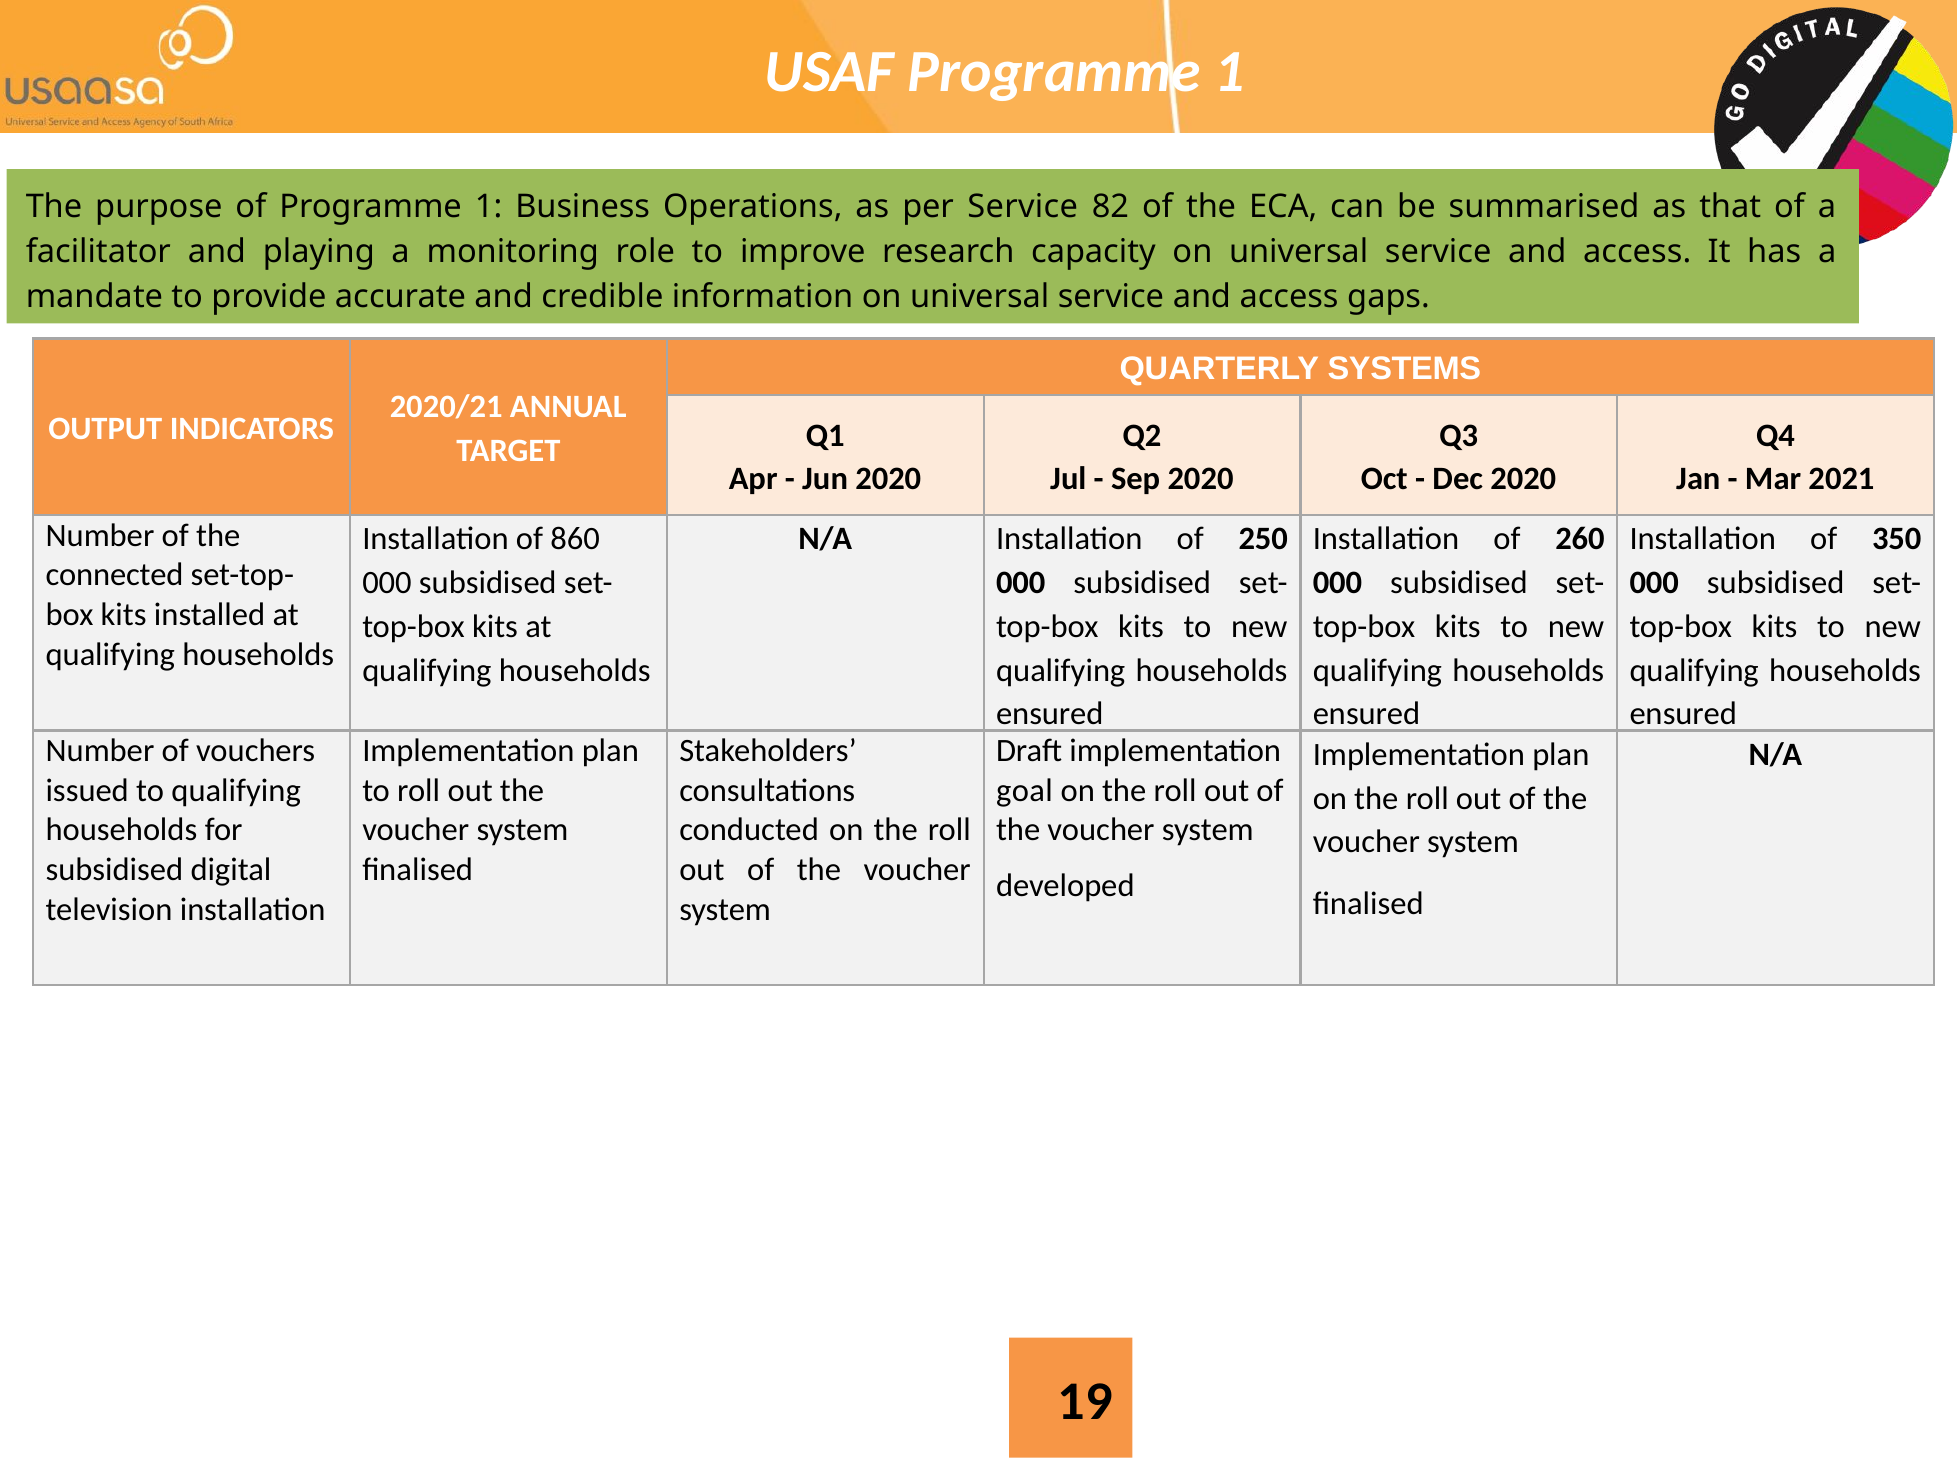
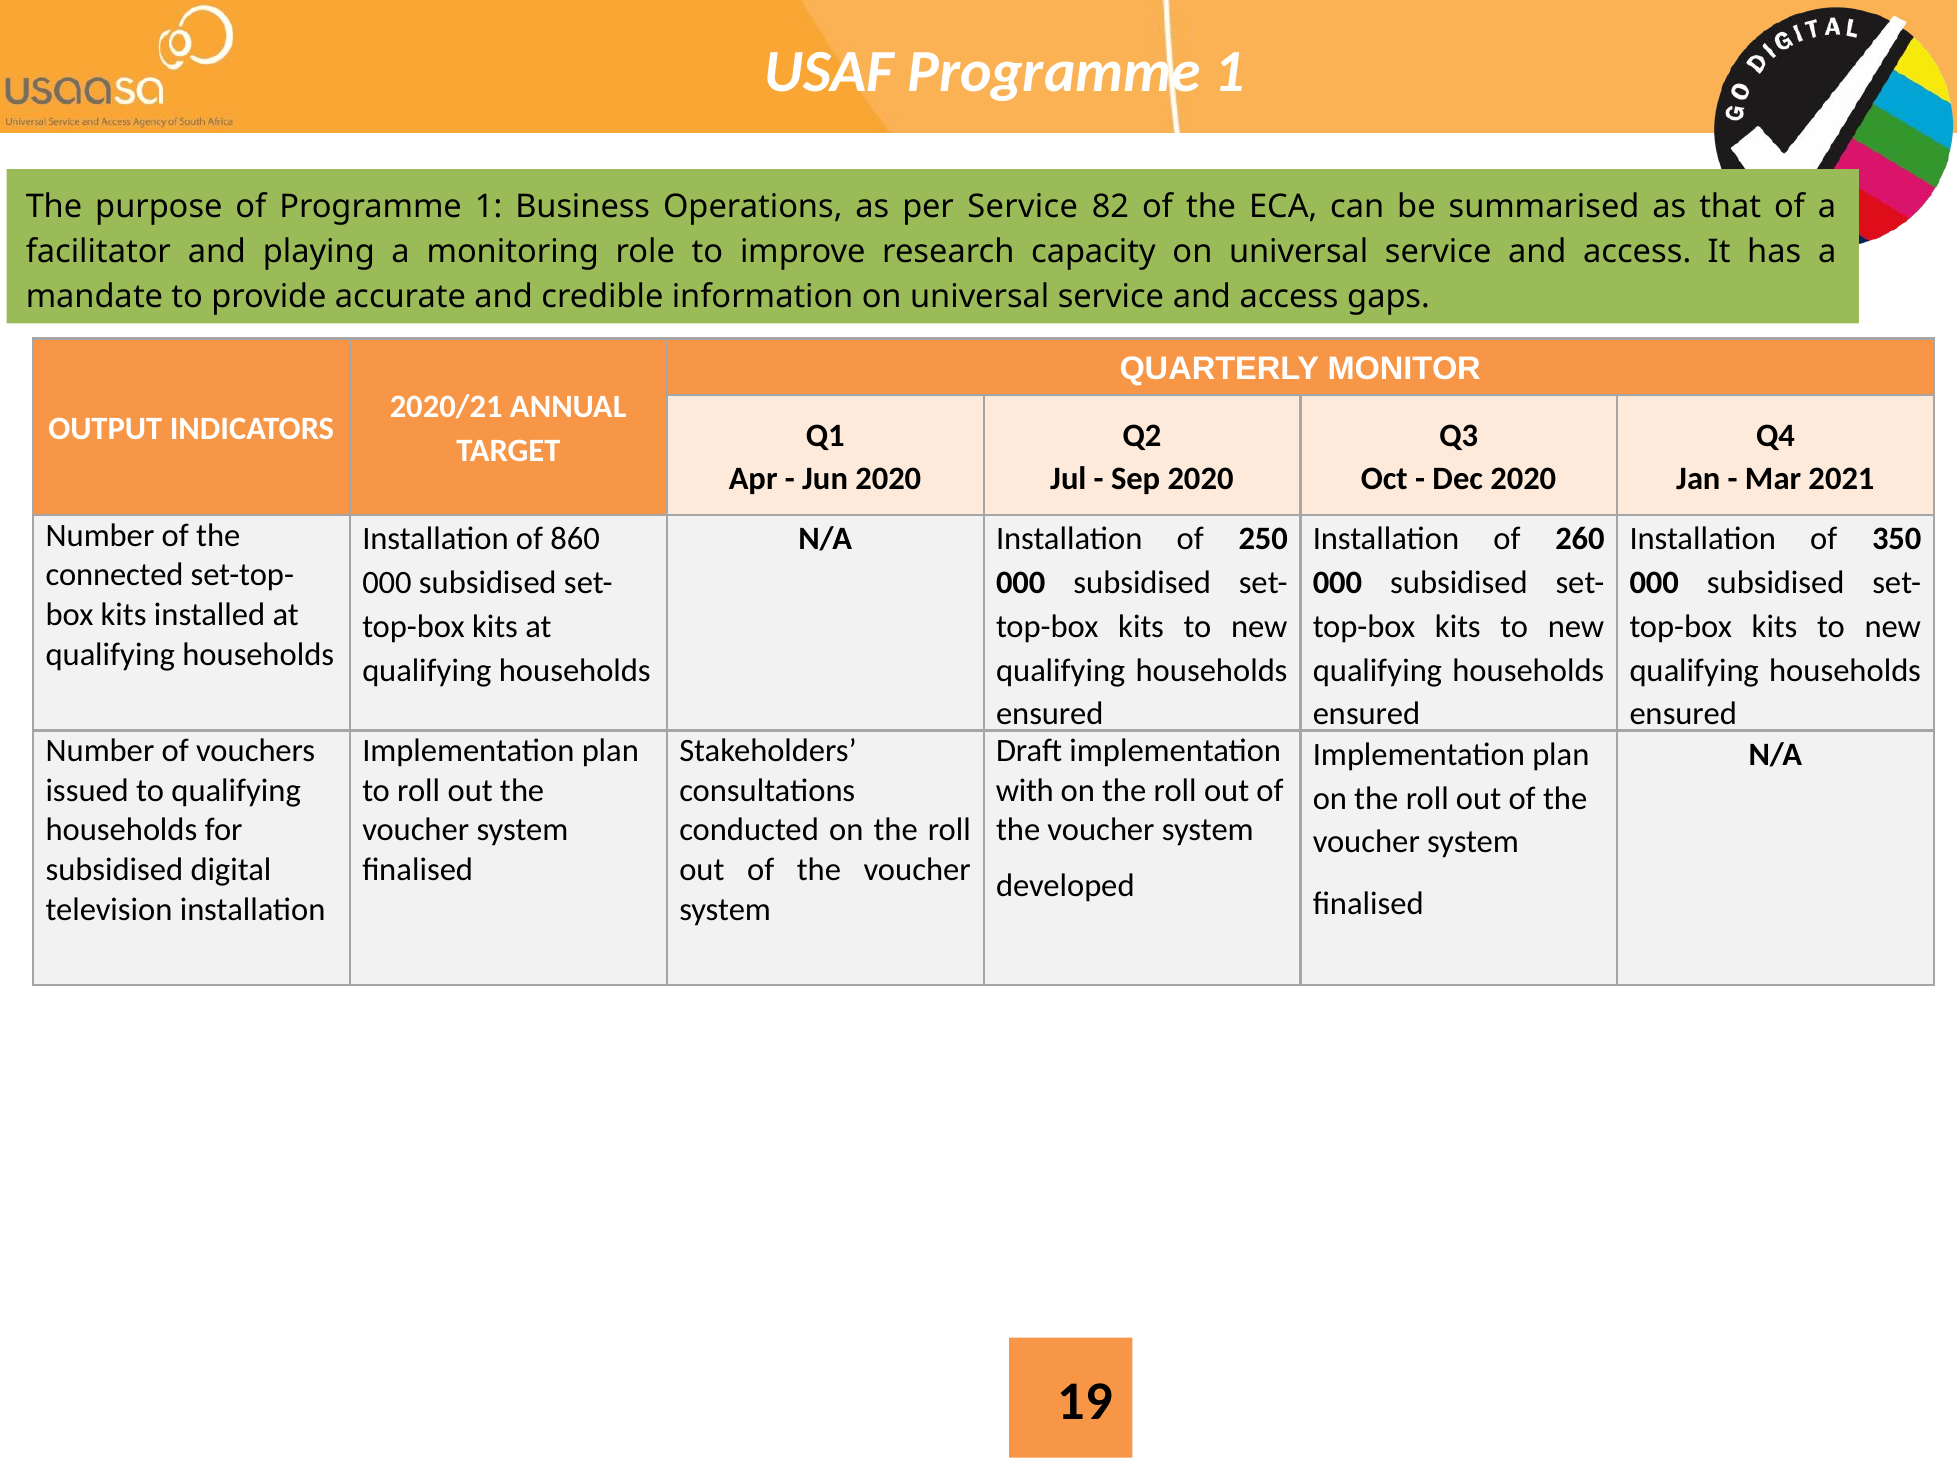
SYSTEMS: SYSTEMS -> MONITOR
goal: goal -> with
